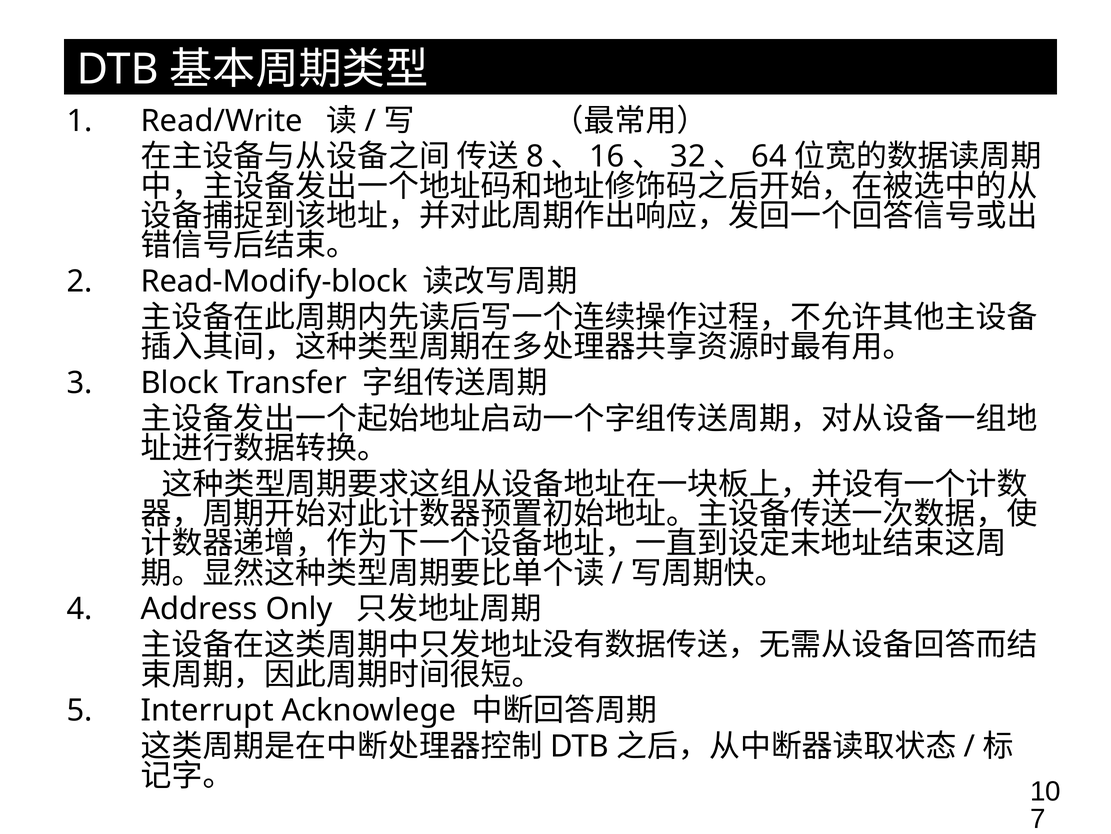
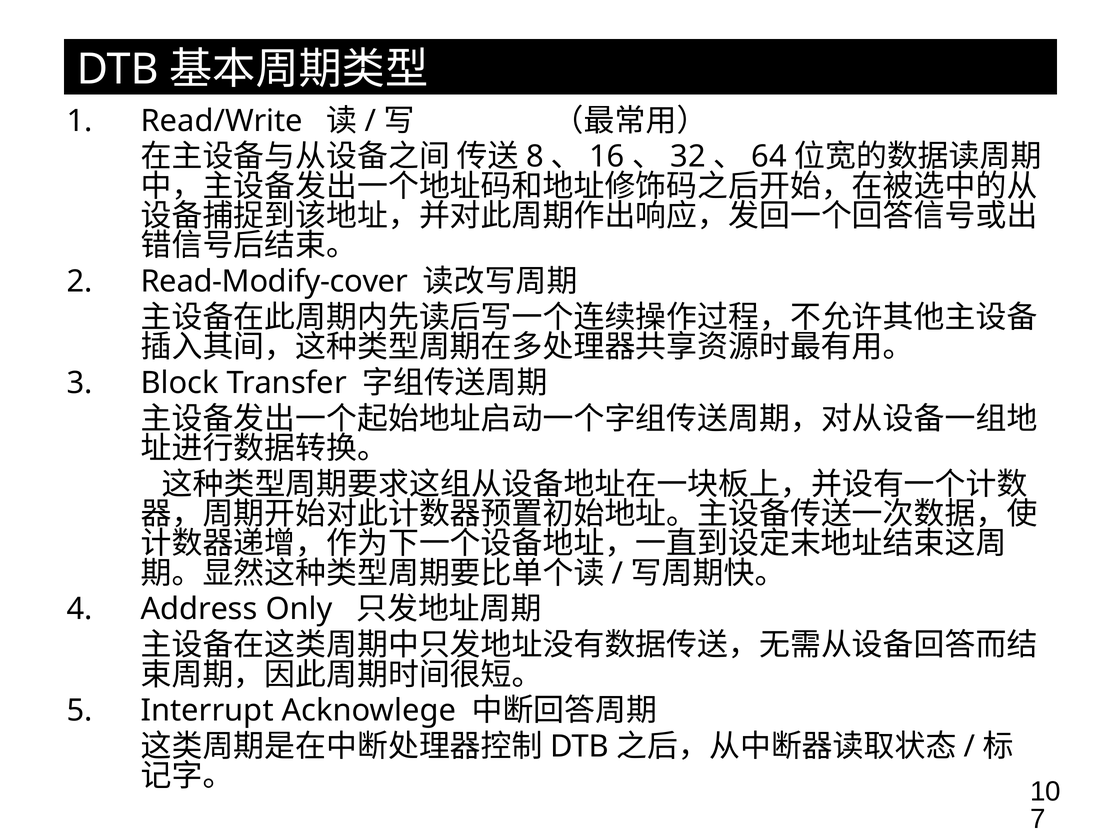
Read-Modify-block: Read-Modify-block -> Read-Modify-cover
